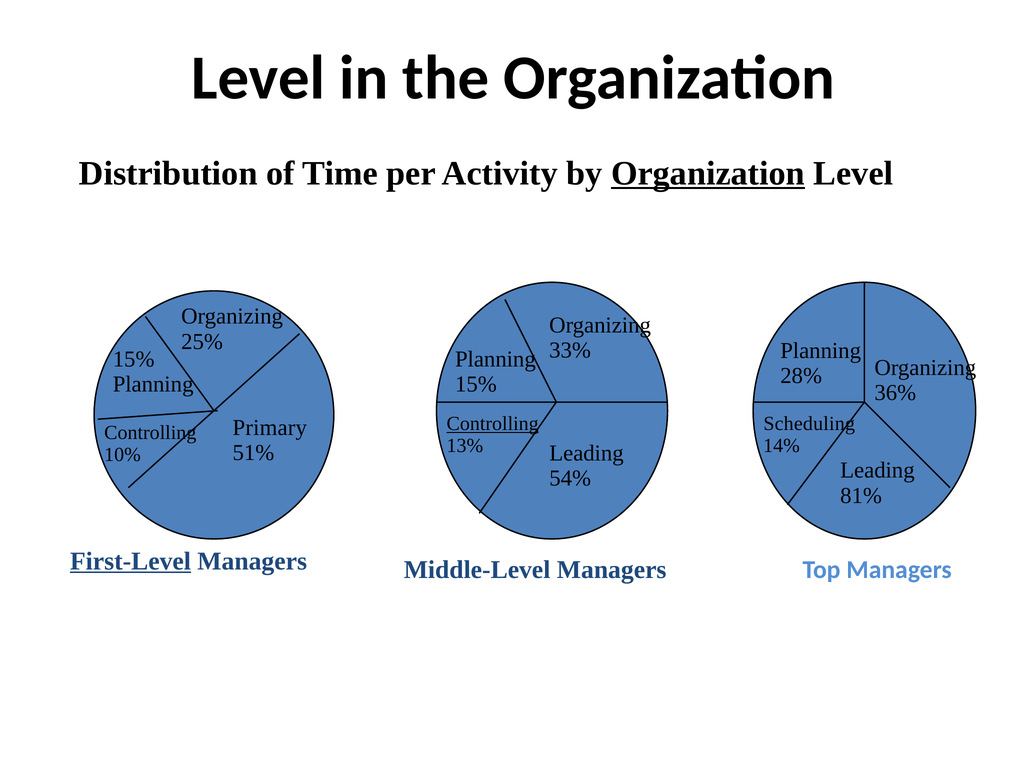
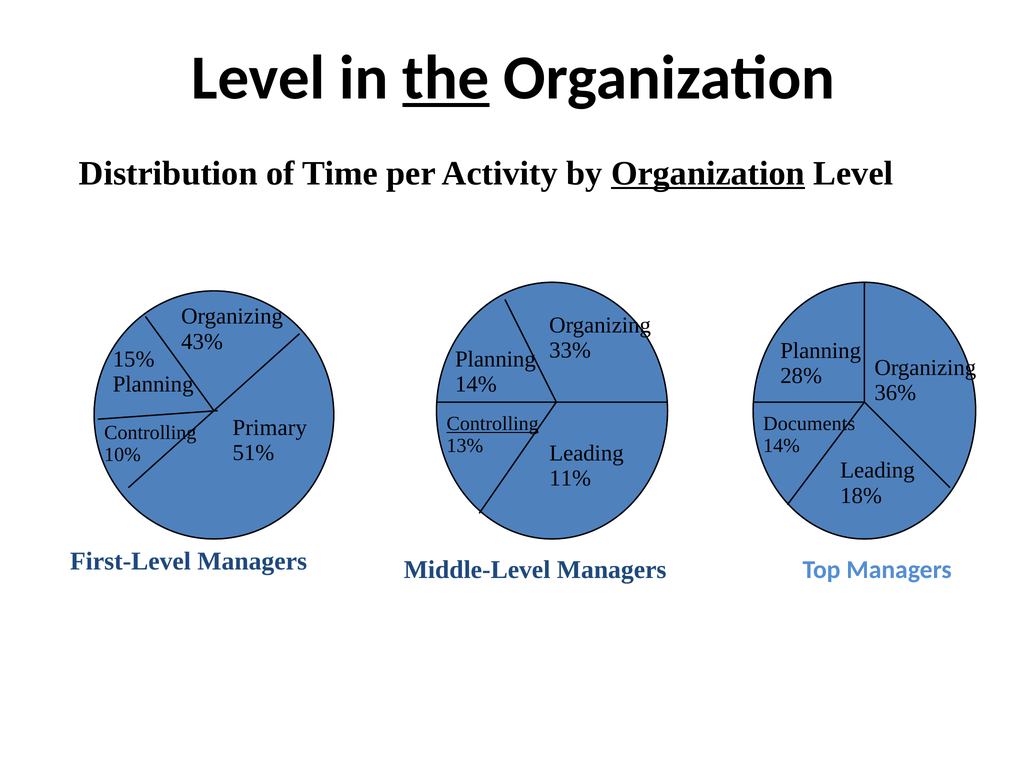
the underline: none -> present
25%: 25% -> 43%
15% at (476, 384): 15% -> 14%
Scheduling: Scheduling -> Documents
54%: 54% -> 11%
81%: 81% -> 18%
First-Level underline: present -> none
